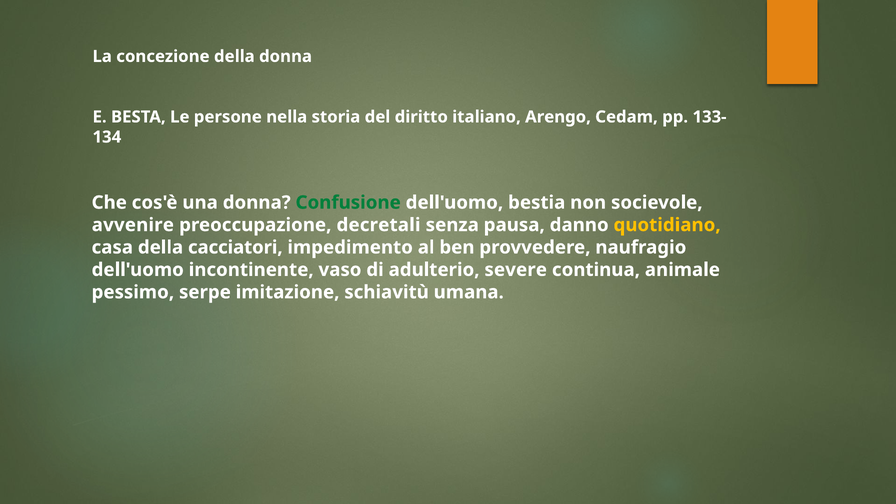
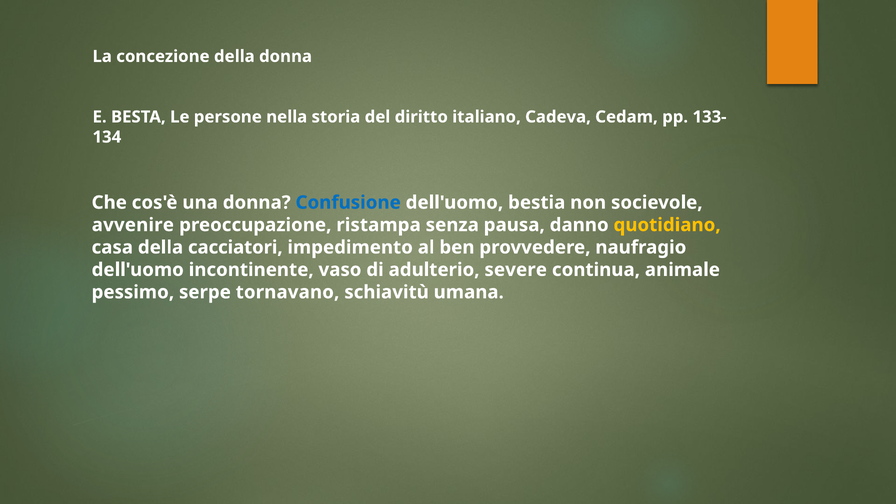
Arengo: Arengo -> Cadeva
Confusione colour: green -> blue
decretali: decretali -> ristampa
imitazione: imitazione -> tornavano
